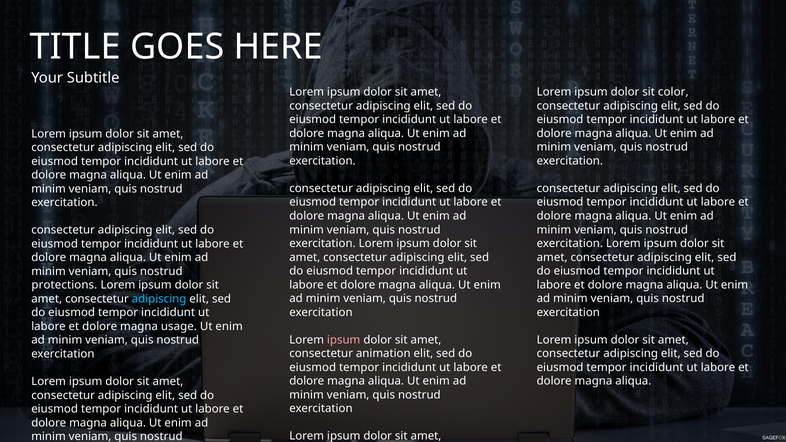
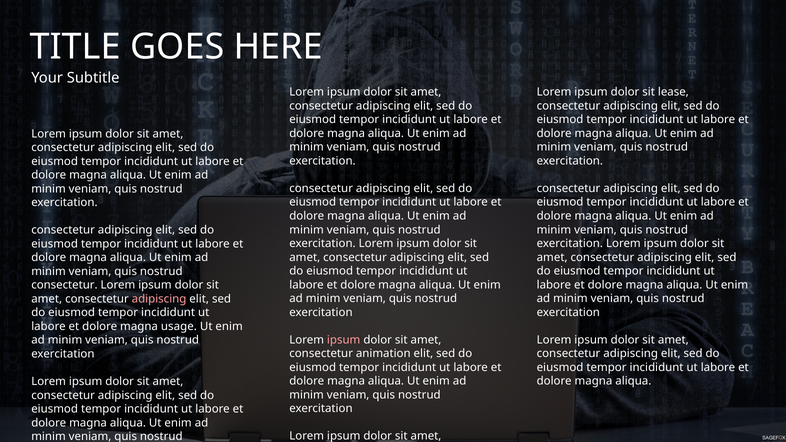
color: color -> lease
protections at (64, 285): protections -> consectetur
adipiscing at (159, 299) colour: light blue -> pink
